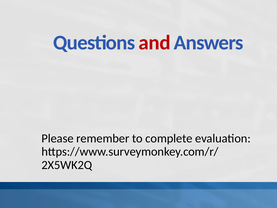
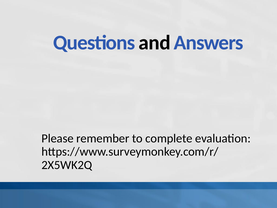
and colour: red -> black
